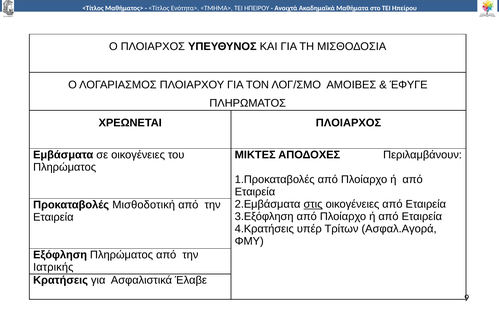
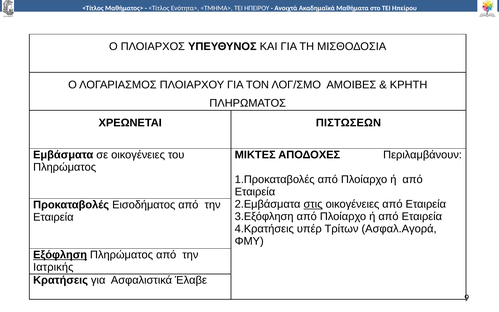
ΈΦΥΓΕ: ΈΦΥΓΕ -> ΚΡΗΤΗ
ΧΡΕΩΝΕΤΑΙ ΠΛΟΙΑΡΧΟΣ: ΠΛΟΙΑΡΧΟΣ -> ΠΙΣΤΩΣΕΩΝ
Μισθοδοτική: Μισθοδοτική -> Εισοδήματος
Εξόφληση underline: none -> present
